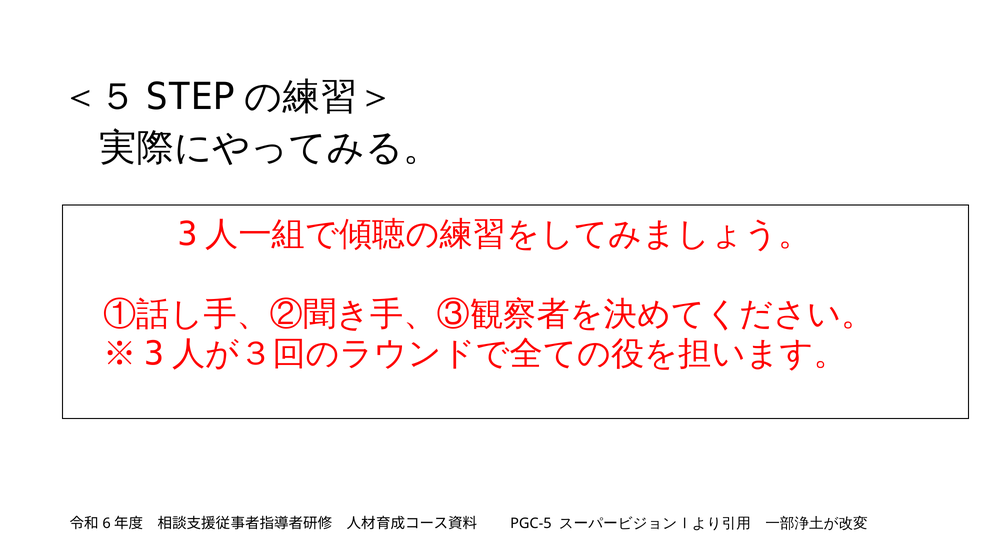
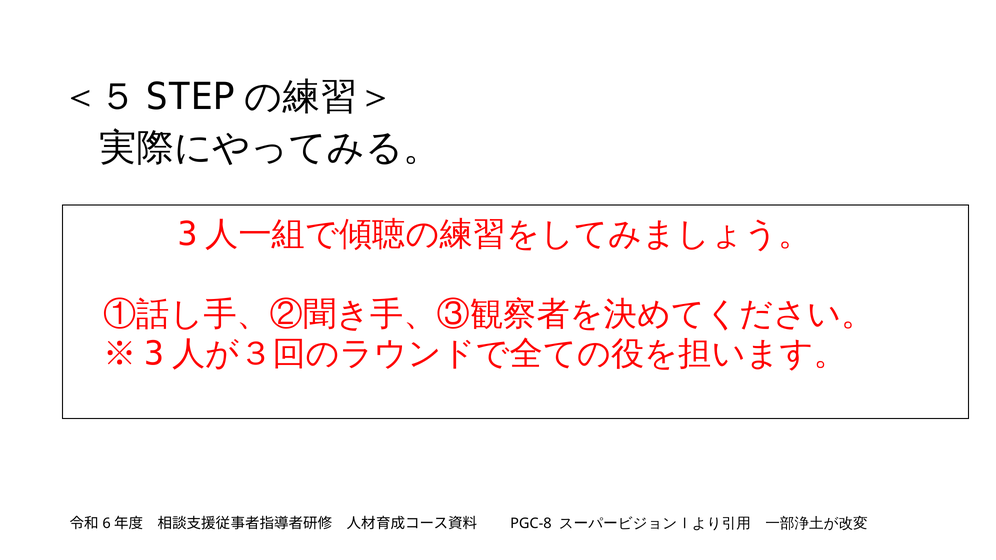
PGC-5: PGC-5 -> PGC-8
